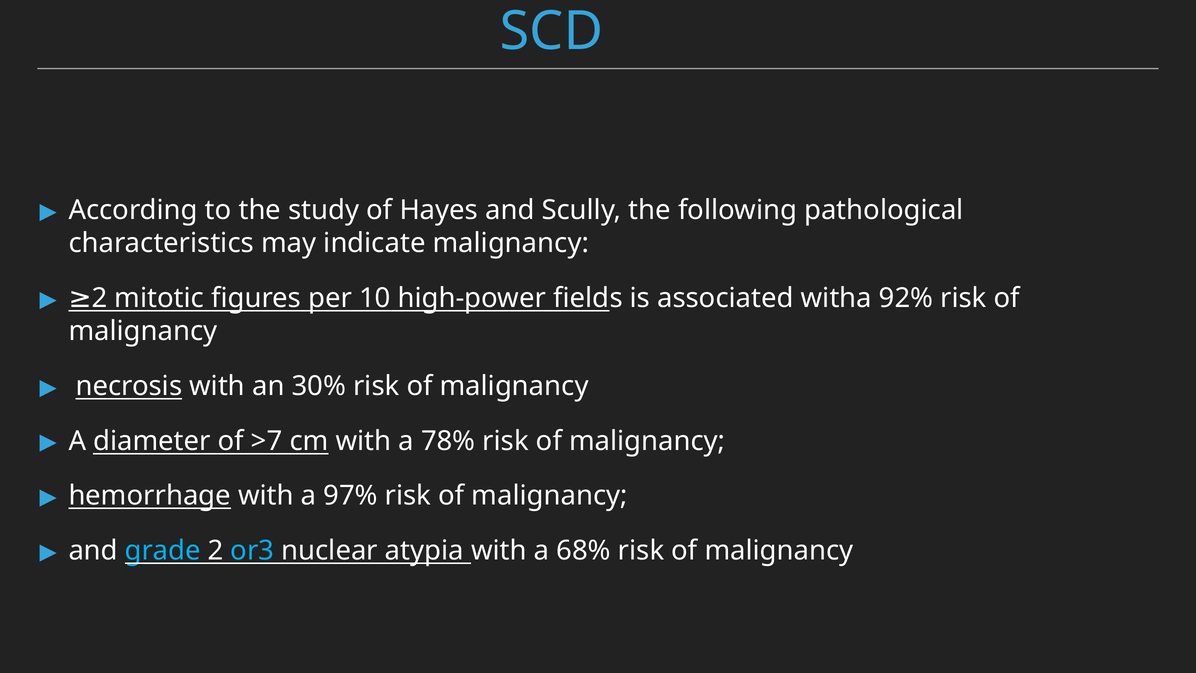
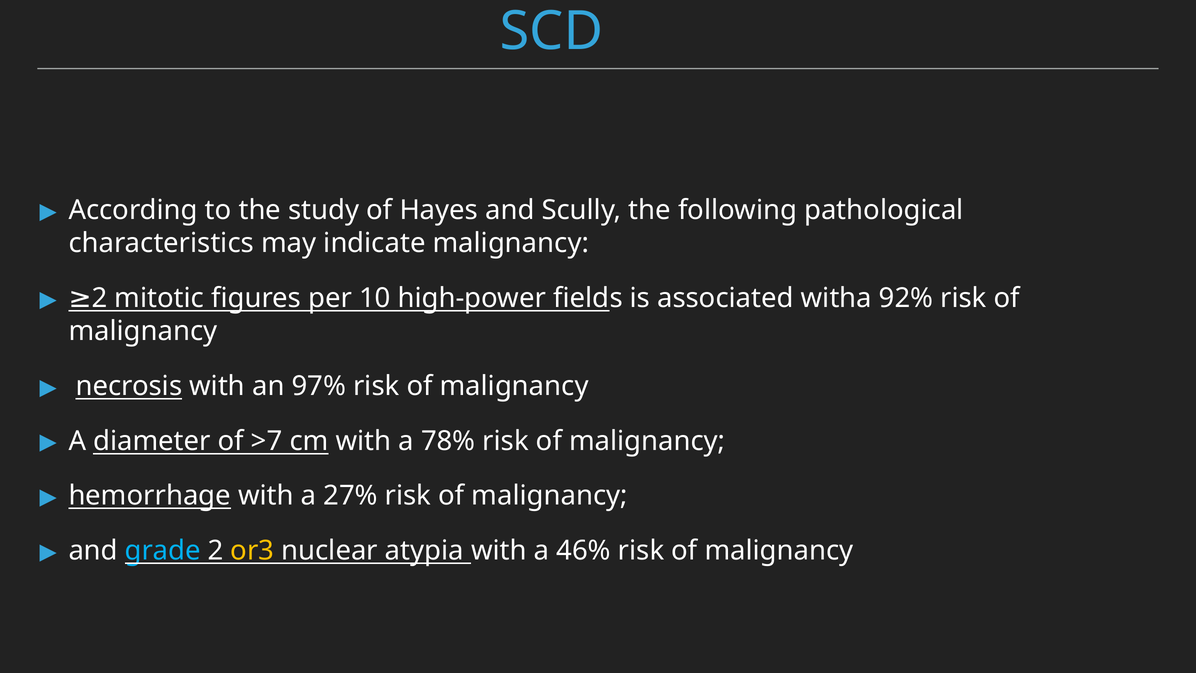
30%: 30% -> 97%
97%: 97% -> 27%
or3 colour: light blue -> yellow
68%: 68% -> 46%
